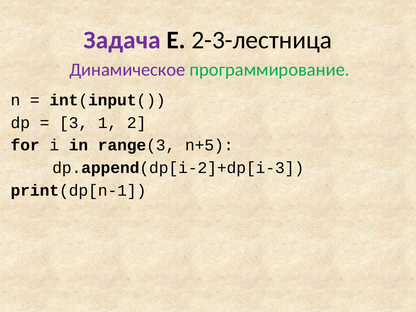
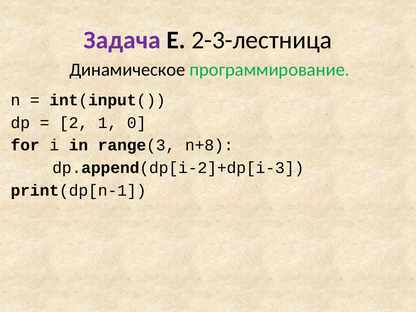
Динамическое colour: purple -> black
3: 3 -> 2
2: 2 -> 0
n+5: n+5 -> n+8
